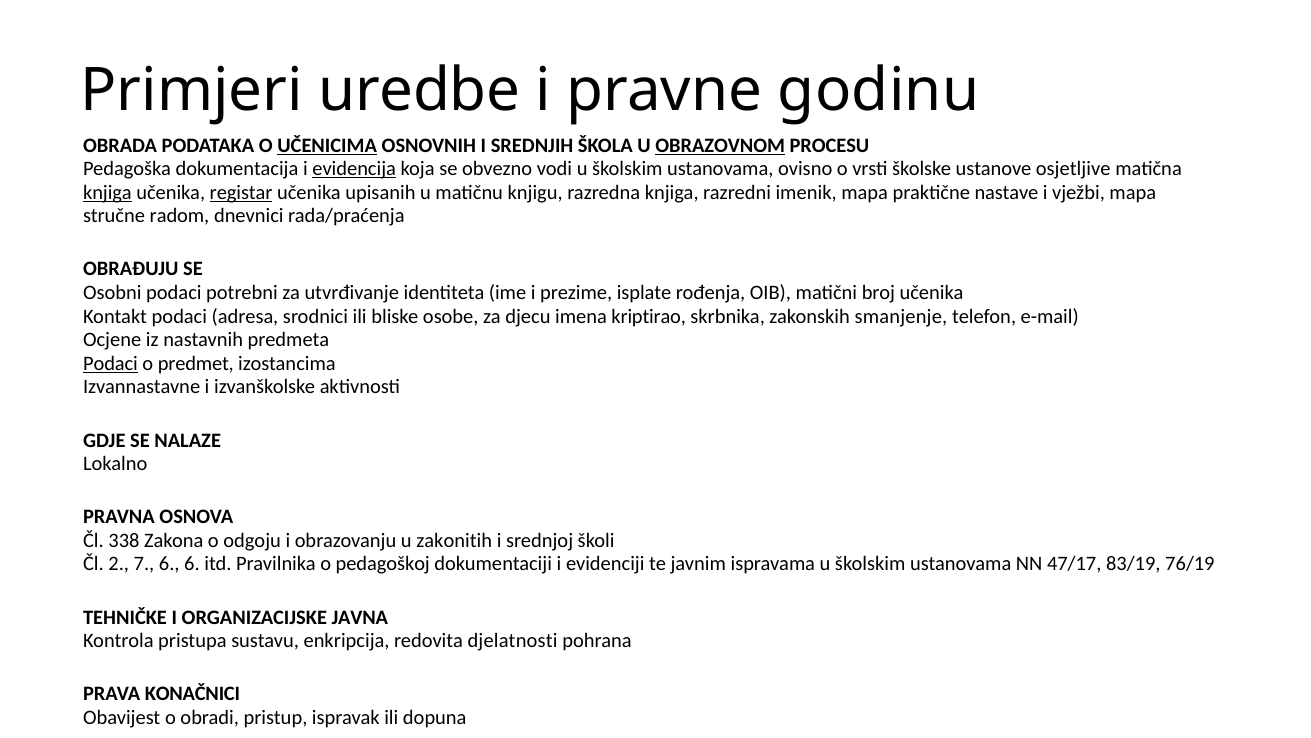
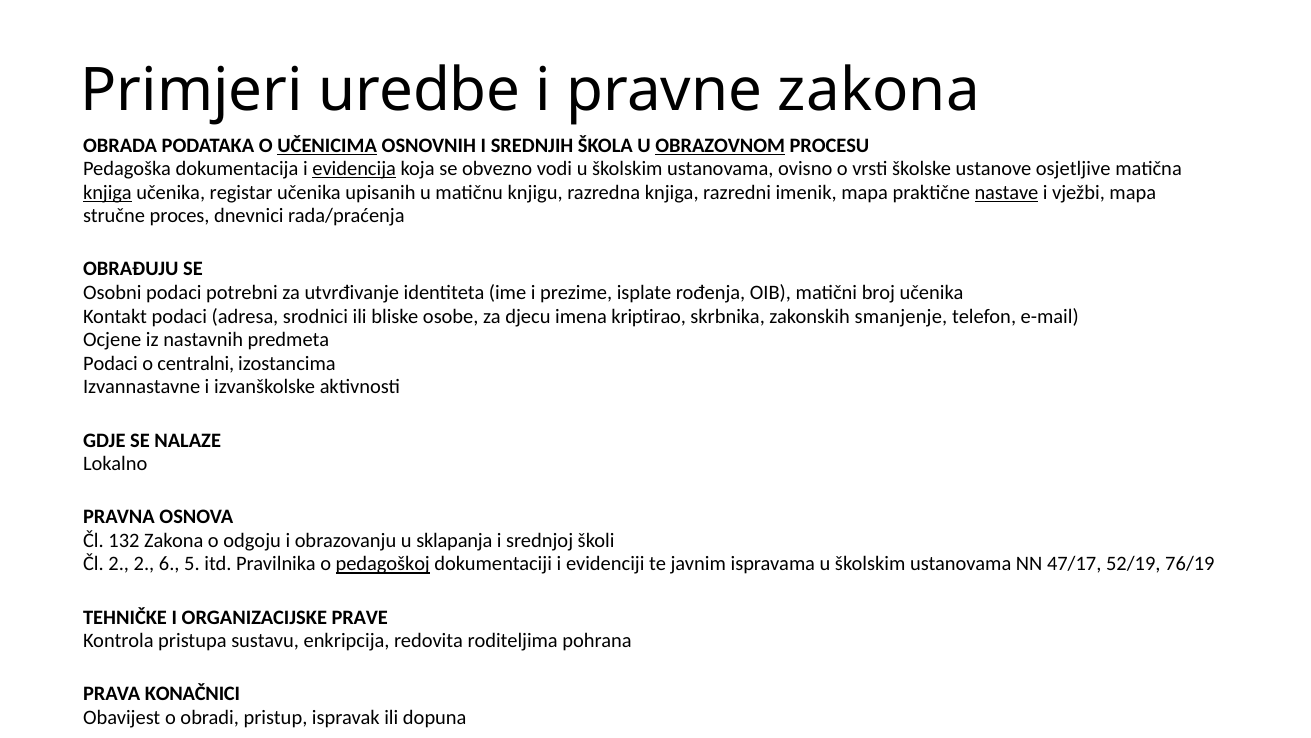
pravne godinu: godinu -> zakona
registar underline: present -> none
nastave underline: none -> present
radom: radom -> proces
Podaci at (111, 363) underline: present -> none
predmet: predmet -> centralni
338: 338 -> 132
zakonitih: zakonitih -> sklapanja
2 7: 7 -> 2
6 6: 6 -> 5
pedagoškoj underline: none -> present
83/19: 83/19 -> 52/19
JAVNA: JAVNA -> PRAVE
djelatnosti: djelatnosti -> roditeljima
